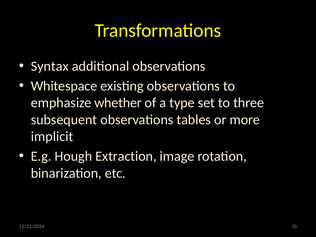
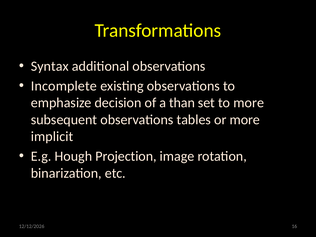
Whitespace: Whitespace -> Incomplete
whether: whether -> decision
type: type -> than
to three: three -> more
Extraction: Extraction -> Projection
